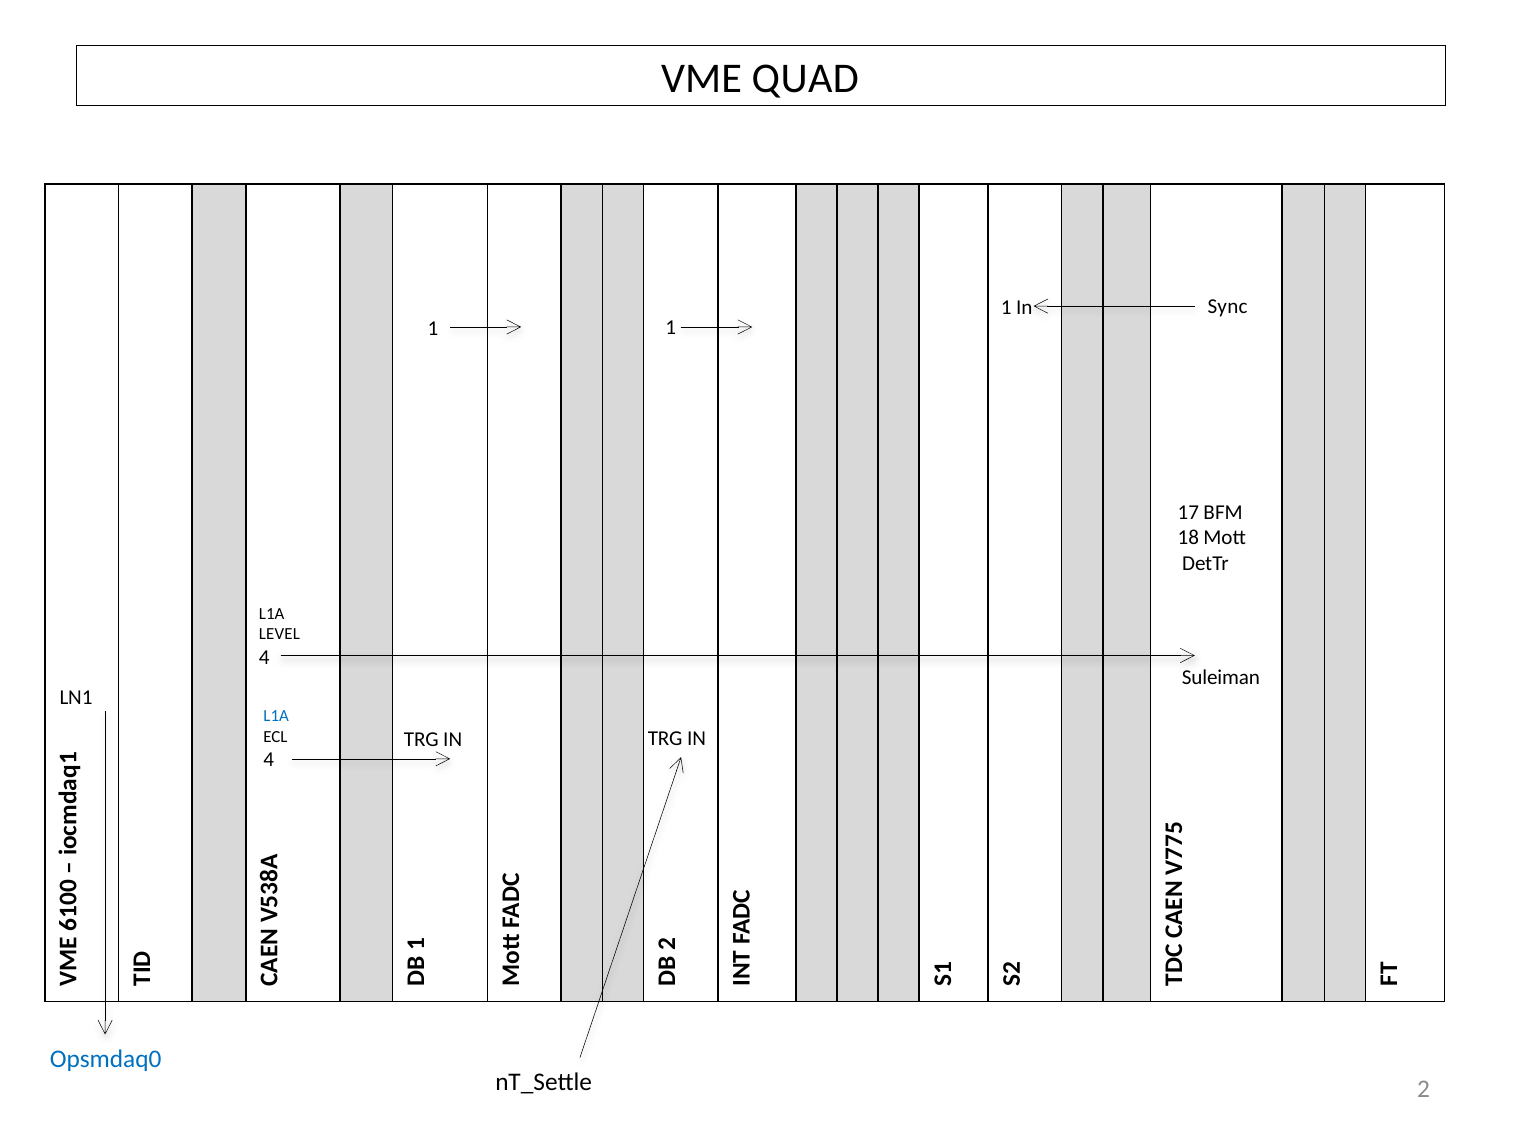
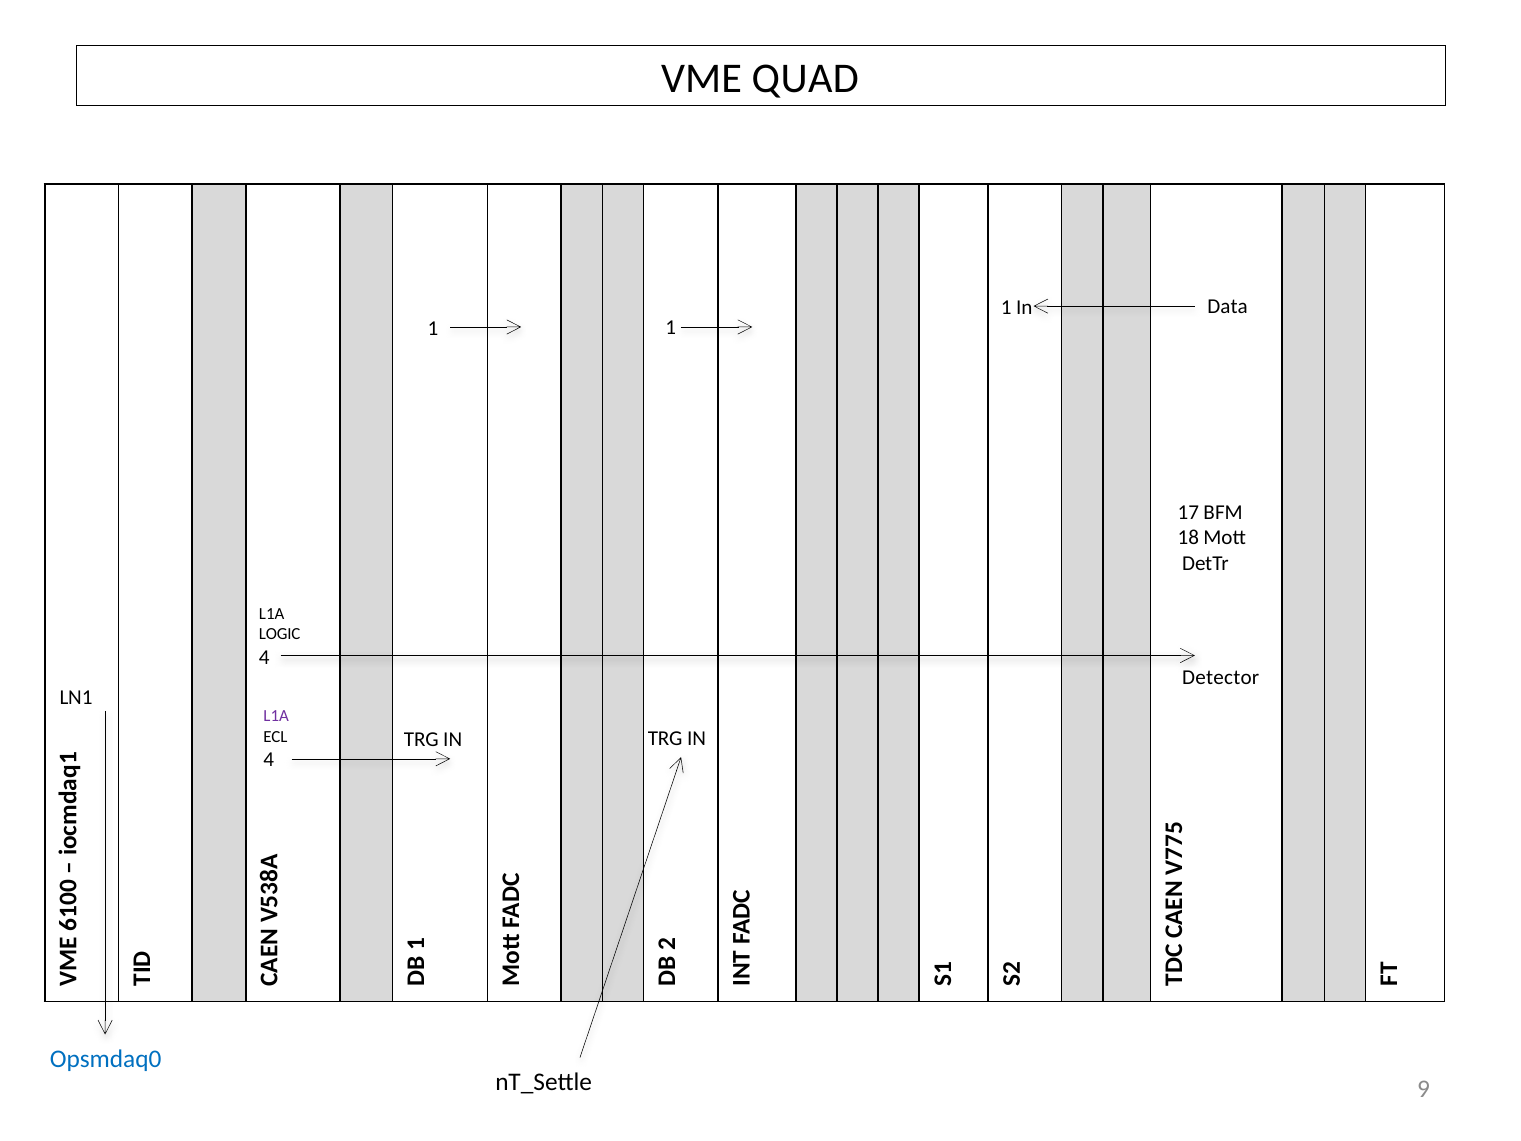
Sync: Sync -> Data
LEVEL: LEVEL -> LOGIC
Suleiman: Suleiman -> Detector
L1A at (276, 716) colour: blue -> purple
nT_Settle 2: 2 -> 9
